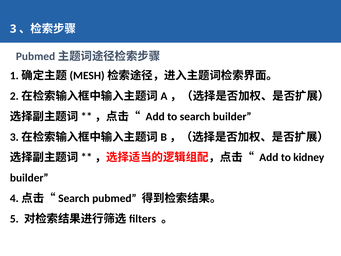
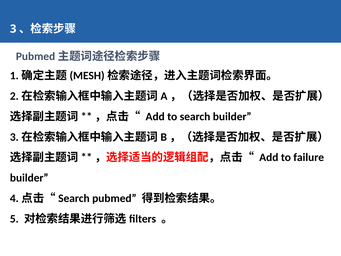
kidney: kidney -> failure
